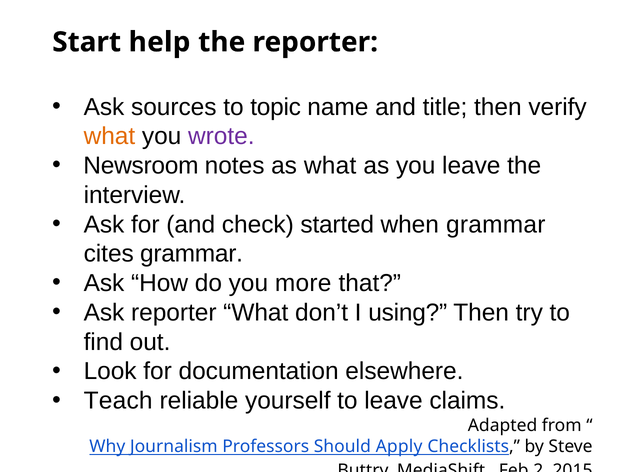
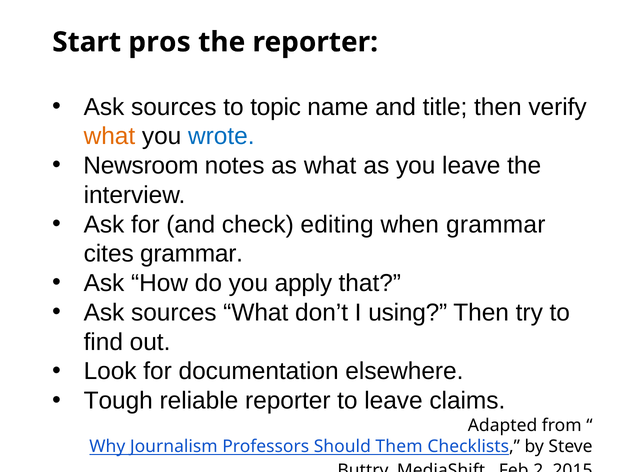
help: help -> pros
wrote colour: purple -> blue
started: started -> editing
more: more -> apply
reporter at (174, 312): reporter -> sources
Teach: Teach -> Tough
reliable yourself: yourself -> reporter
Apply: Apply -> Them
